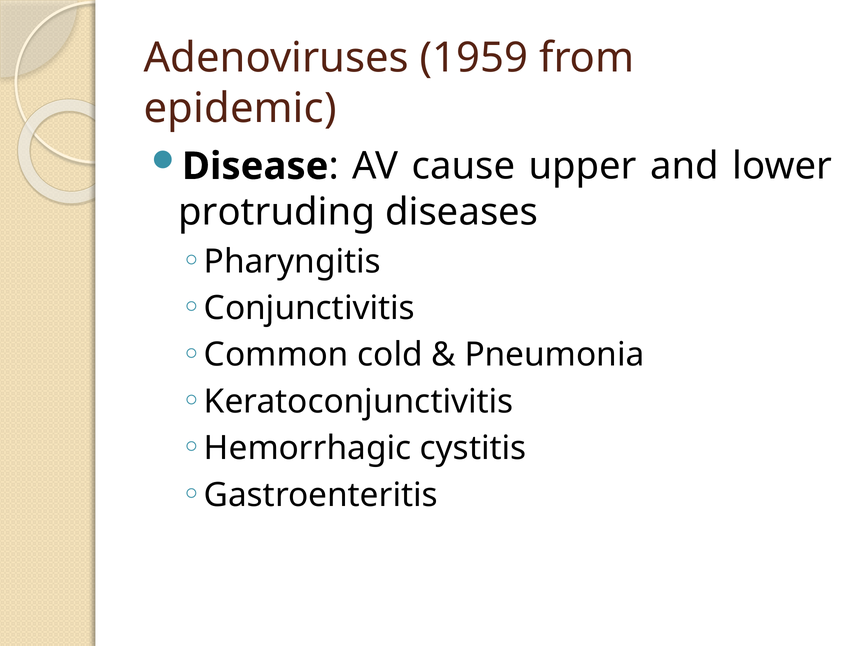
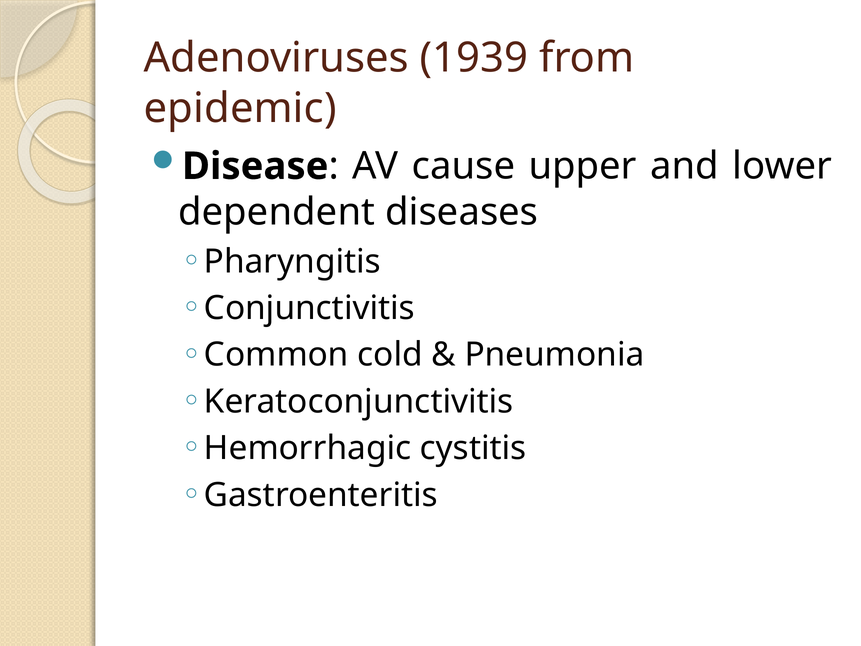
1959: 1959 -> 1939
protruding: protruding -> dependent
